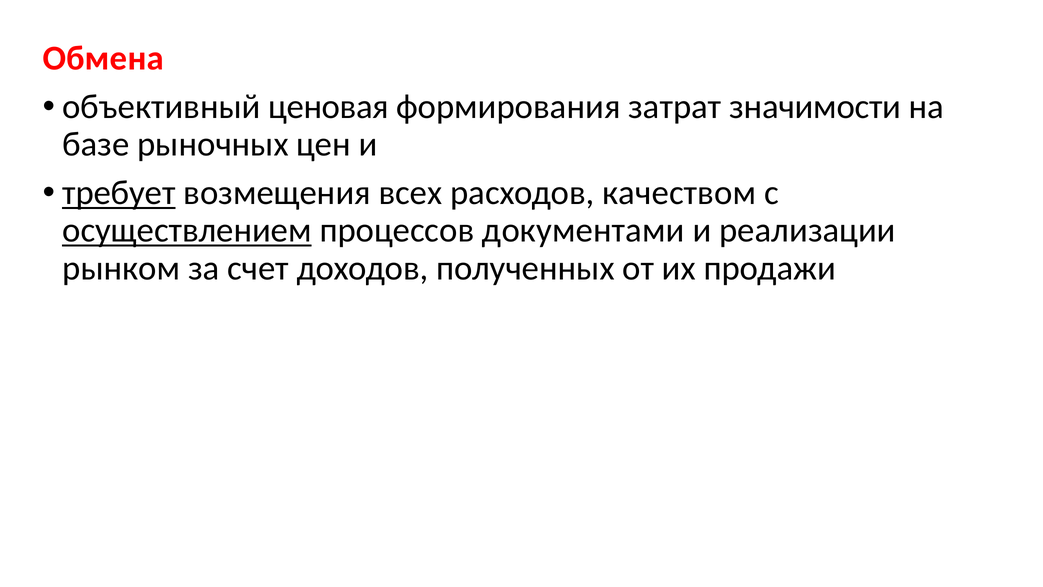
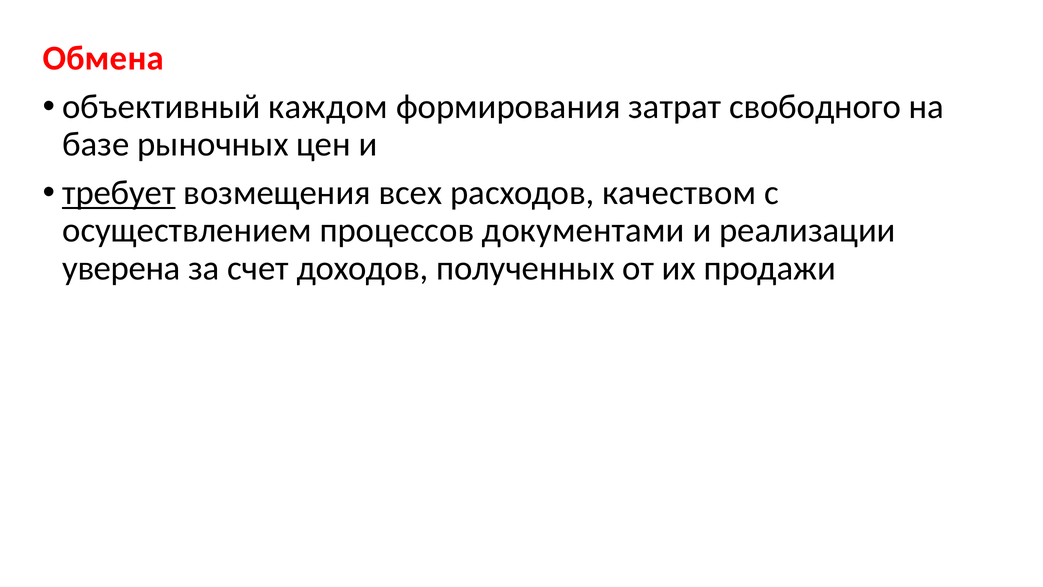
ценовая: ценовая -> каждом
значимости: значимости -> свободного
осуществлением underline: present -> none
рынком: рынком -> уверена
